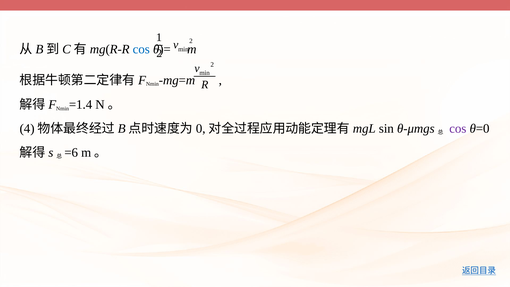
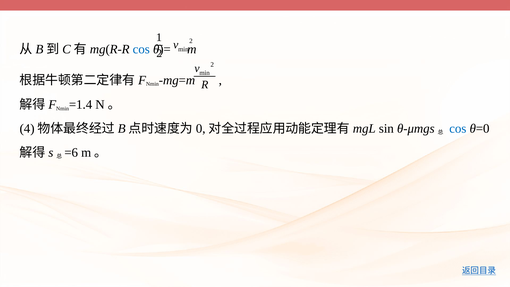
cos at (458, 128) colour: purple -> blue
